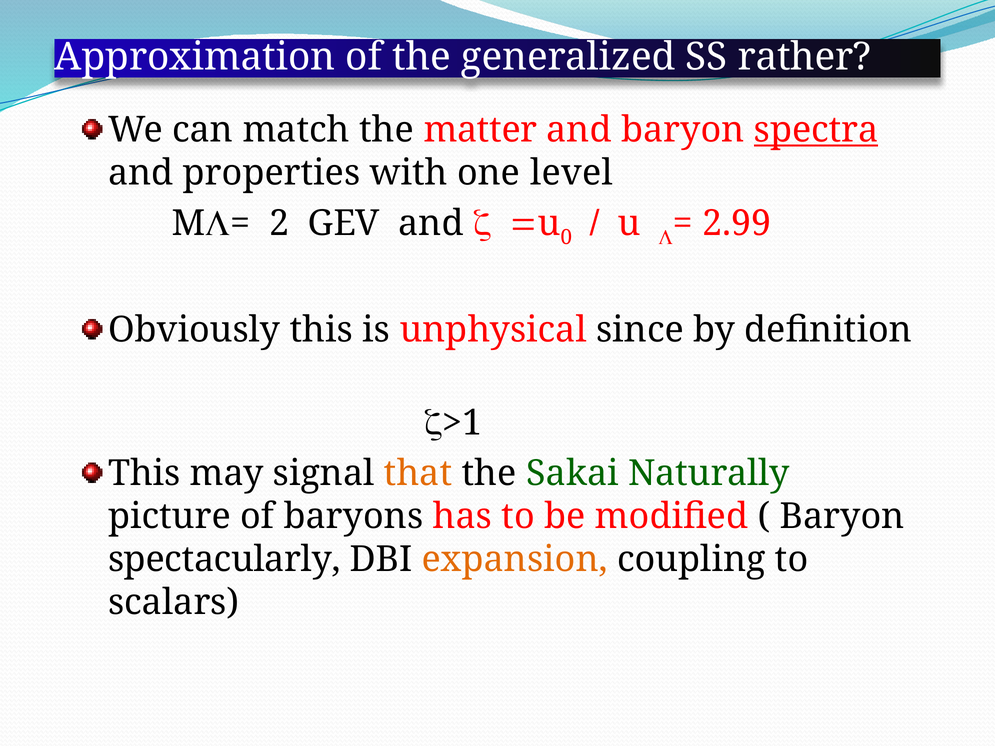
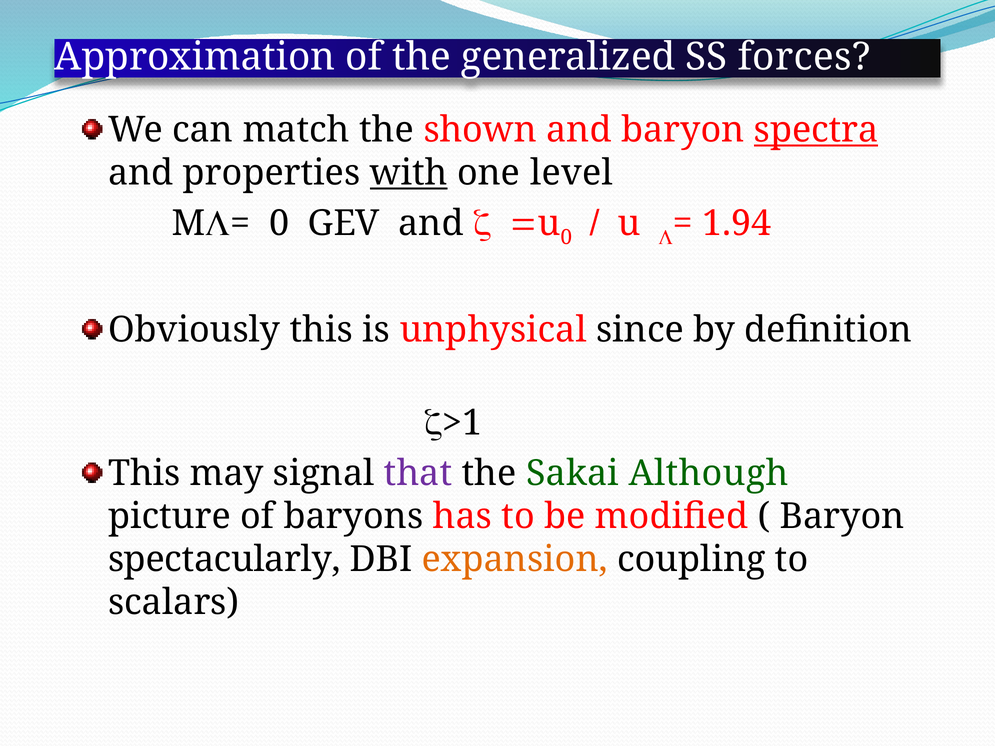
rather: rather -> forces
matter: matter -> shown
with underline: none -> present
2 at (279, 223): 2 -> 0
2.99: 2.99 -> 1.94
that colour: orange -> purple
Naturally: Naturally -> Although
